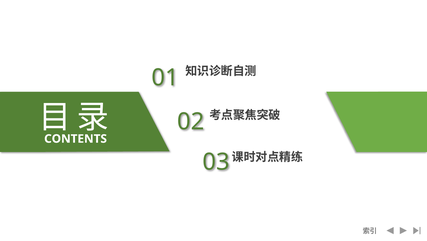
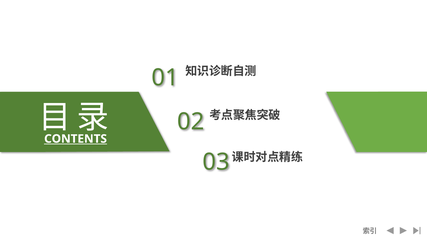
CONTENTS underline: none -> present
